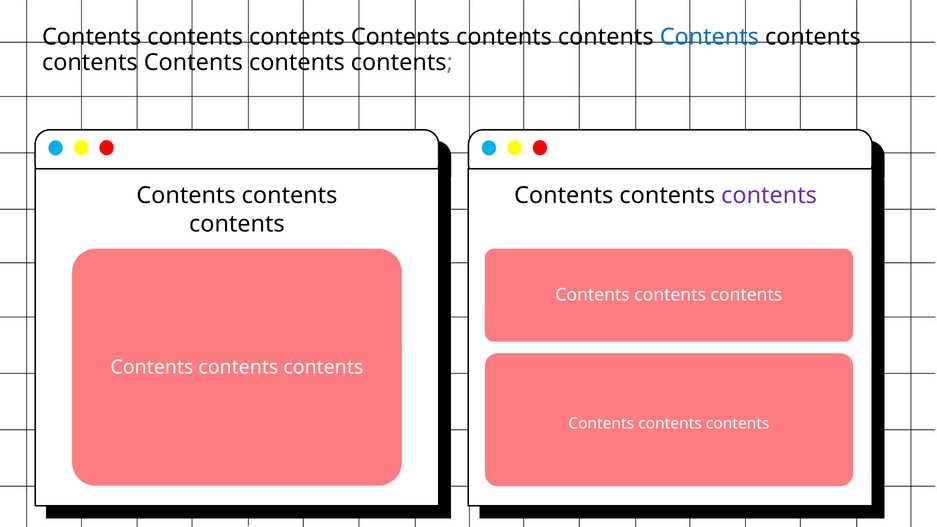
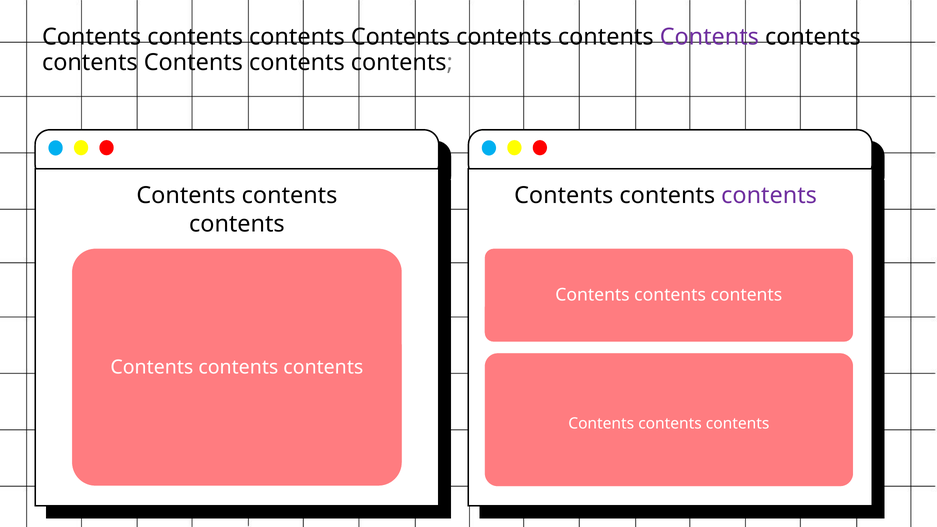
Contents at (709, 37) colour: blue -> purple
